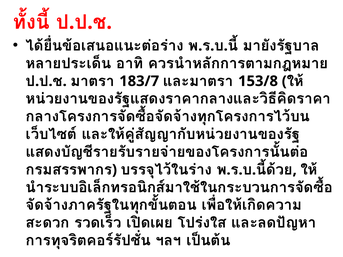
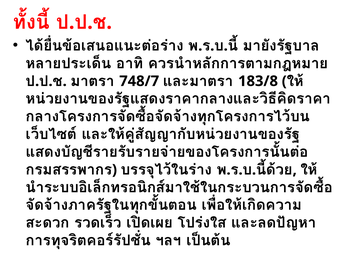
183/7: 183/7 -> 748/7
153/8: 153/8 -> 183/8
